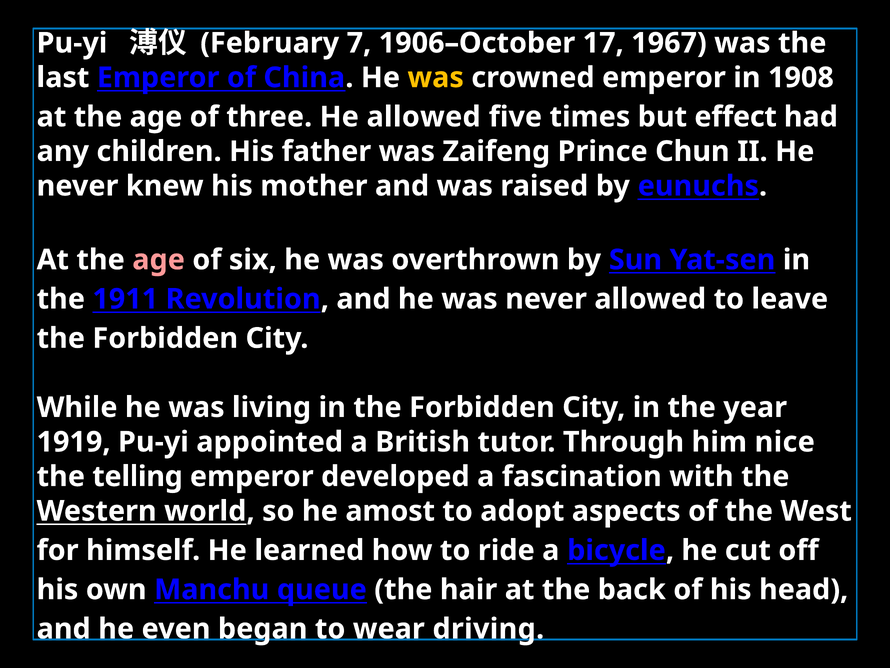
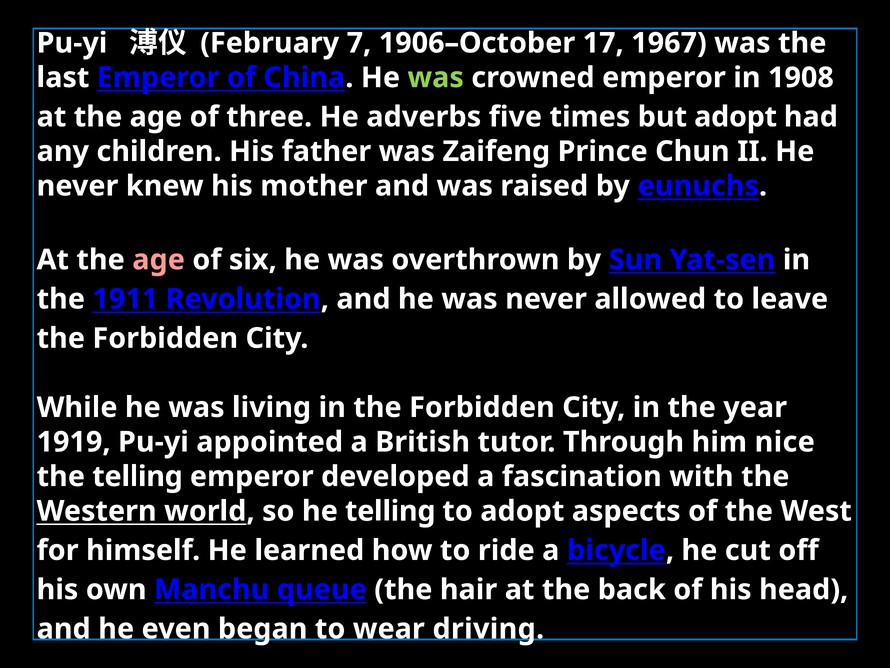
was at (436, 78) colour: yellow -> light green
He allowed: allowed -> adverbs
but effect: effect -> adopt
he amost: amost -> telling
